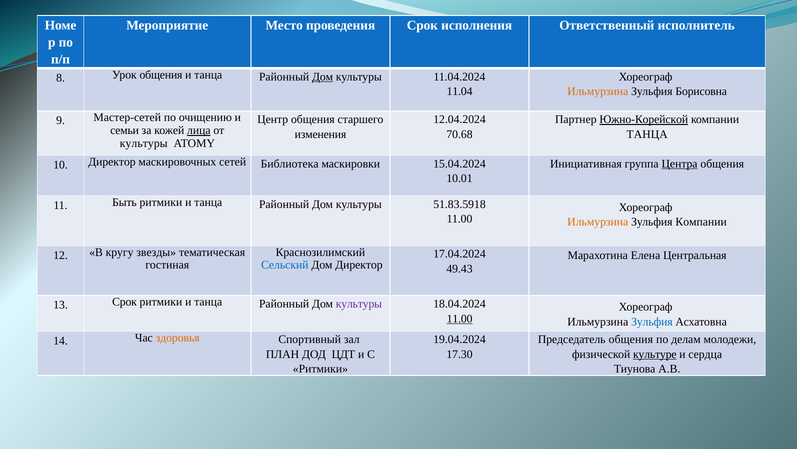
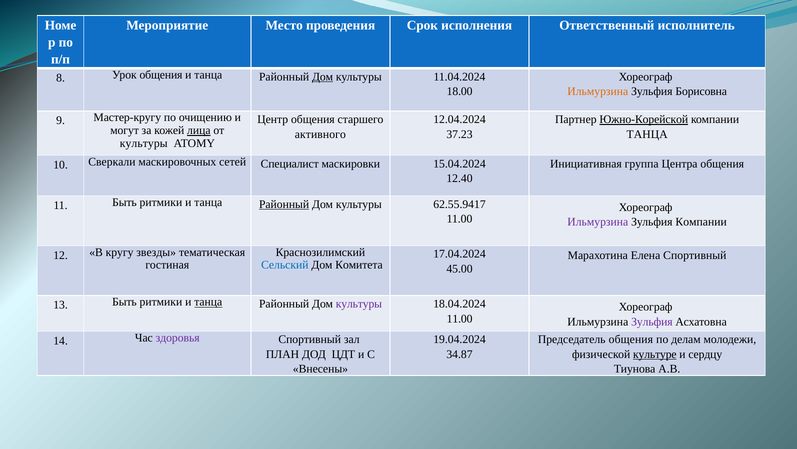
11.04: 11.04 -> 18.00
Мастер-сетей: Мастер-сетей -> Мастер-кругу
семьи: семьи -> могут
изменения: изменения -> активного
70.68: 70.68 -> 37.23
Центра underline: present -> none
10 Директор: Директор -> Сверкали
Библиотека: Библиотека -> Специалист
10.01: 10.01 -> 12.40
Районный at (284, 204) underline: none -> present
51.83.5918: 51.83.5918 -> 62.55.9417
Ильмурзина at (598, 222) colour: orange -> purple
Елена Центральная: Центральная -> Спортивный
Дом Директор: Директор -> Комитета
49.43: 49.43 -> 45.00
13 Срок: Срок -> Быть
танца at (208, 302) underline: none -> present
11.00 at (460, 318) underline: present -> none
Зульфия at (652, 321) colour: blue -> purple
здоровья colour: orange -> purple
17.30: 17.30 -> 34.87
сердца: сердца -> сердцу
Ритмики at (320, 369): Ритмики -> Внесены
